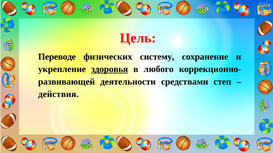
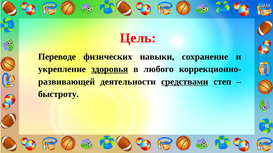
систему: систему -> навыки
средствами underline: none -> present
действия: действия -> быстроту
